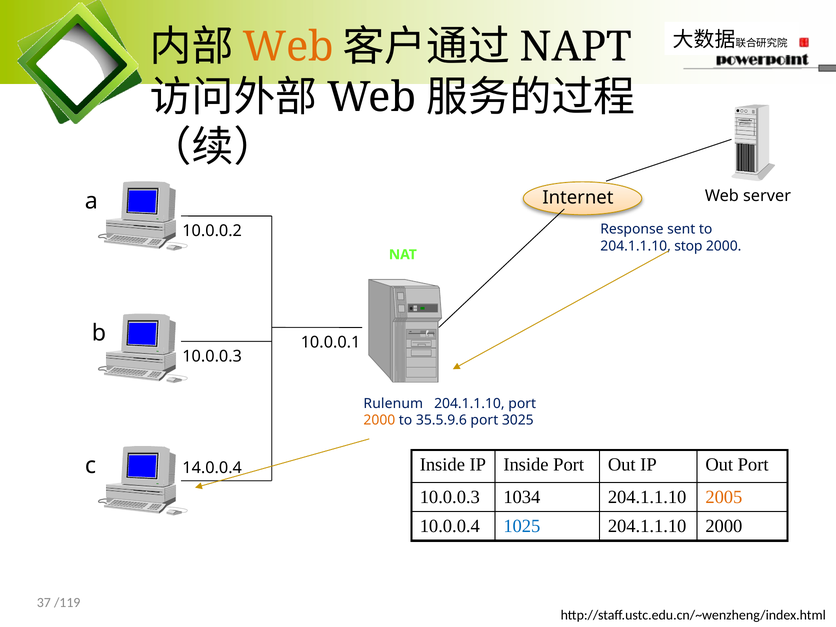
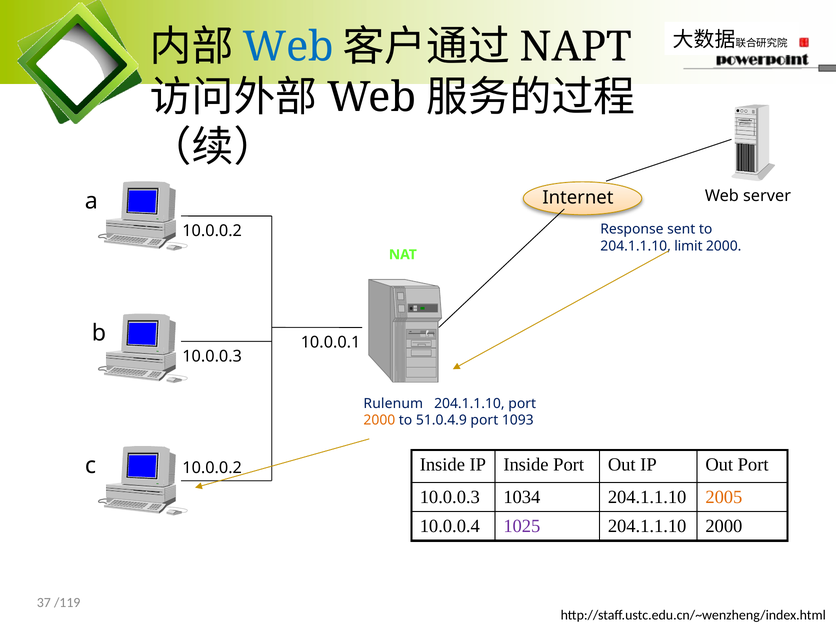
Web at (288, 47) colour: orange -> blue
stop: stop -> limit
35.5.9.6: 35.5.9.6 -> 51.0.4.9
3025: 3025 -> 1093
14.0.0.4 at (212, 468): 14.0.0.4 -> 10.0.0.2
1025 colour: blue -> purple
